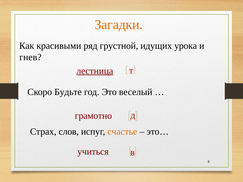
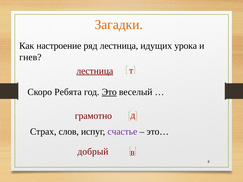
красивыми: красивыми -> настроение
ряд грустной: грустной -> лестница
Будьте: Будьте -> Ребята
Это underline: none -> present
счастье colour: orange -> purple
учиться: учиться -> добрый
